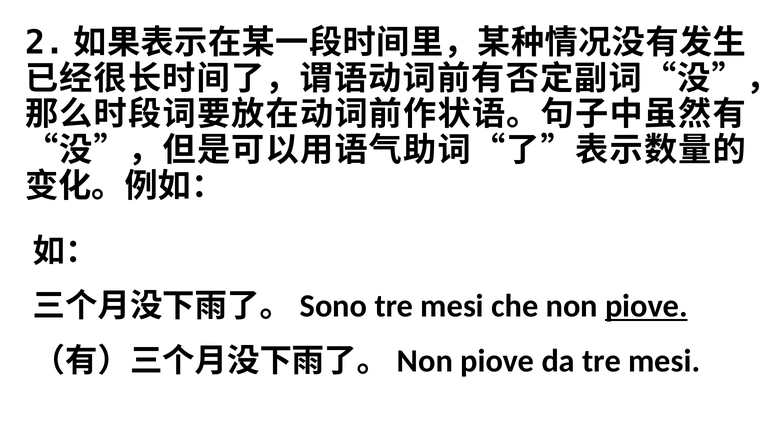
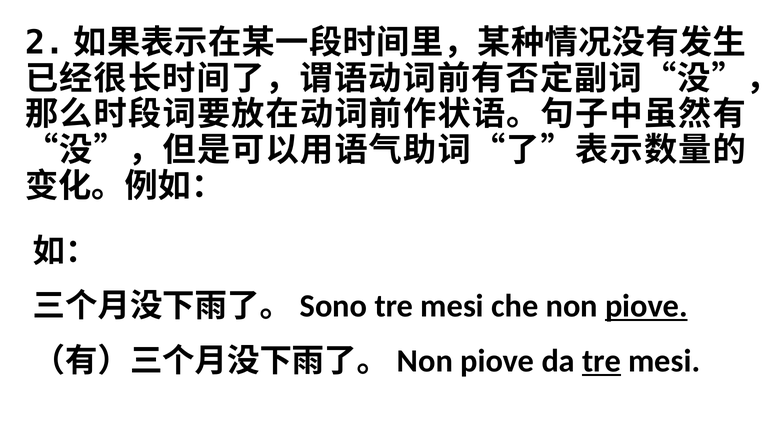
tre at (602, 361) underline: none -> present
